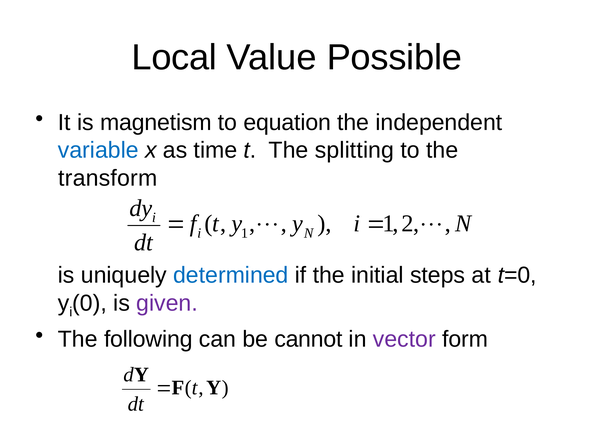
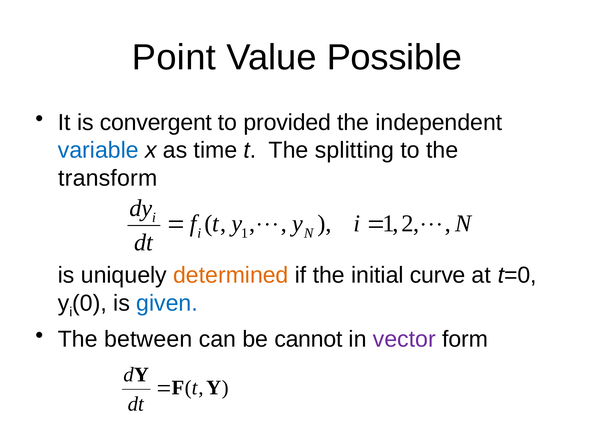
Local: Local -> Point
magnetism: magnetism -> convergent
equation: equation -> provided
determined colour: blue -> orange
steps: steps -> curve
given colour: purple -> blue
following: following -> between
